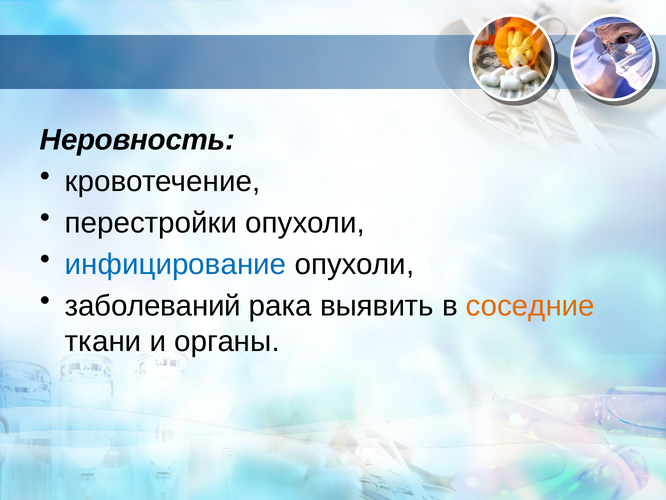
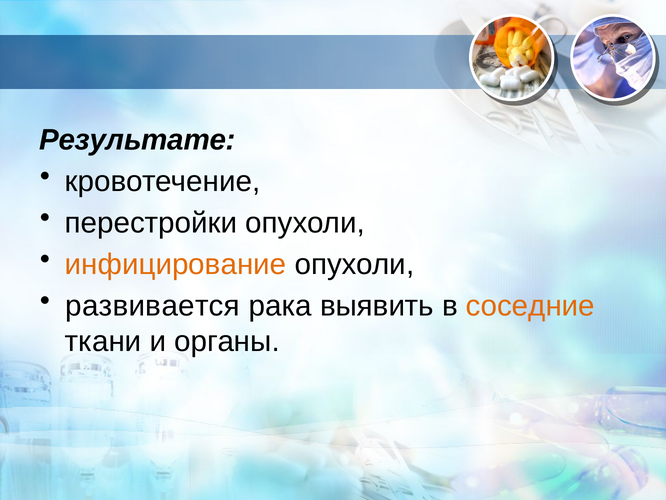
Неровность: Неровность -> Результате
инфицирование colour: blue -> orange
заболеваний: заболеваний -> развивается
